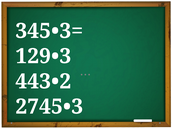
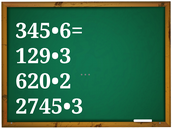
345•3=: 345•3= -> 345•6=
443•2: 443•2 -> 620•2
